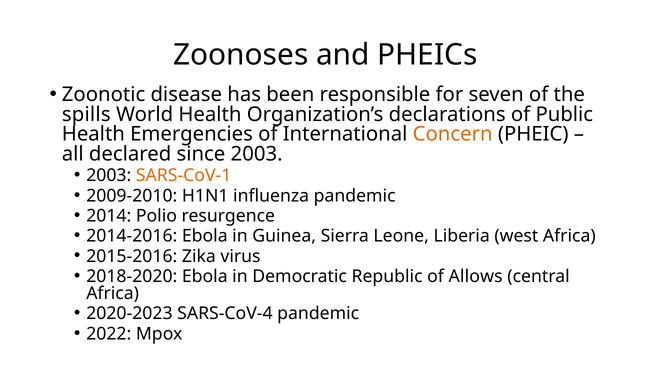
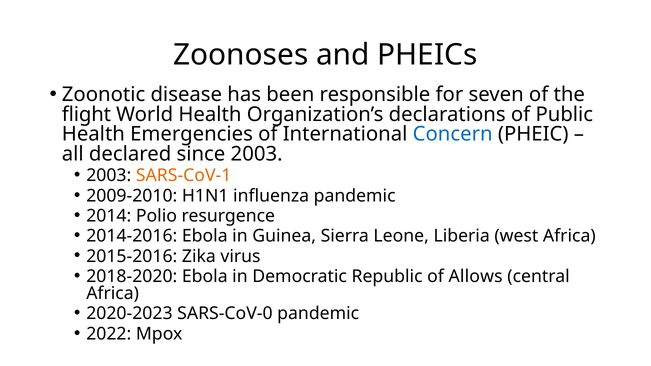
spills: spills -> flight
Concern colour: orange -> blue
SARS-CoV-4: SARS-CoV-4 -> SARS-CoV-0
